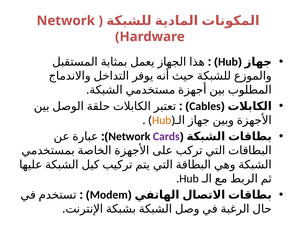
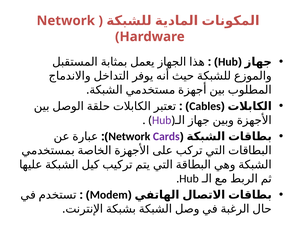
Hub at (162, 120) colour: orange -> purple
